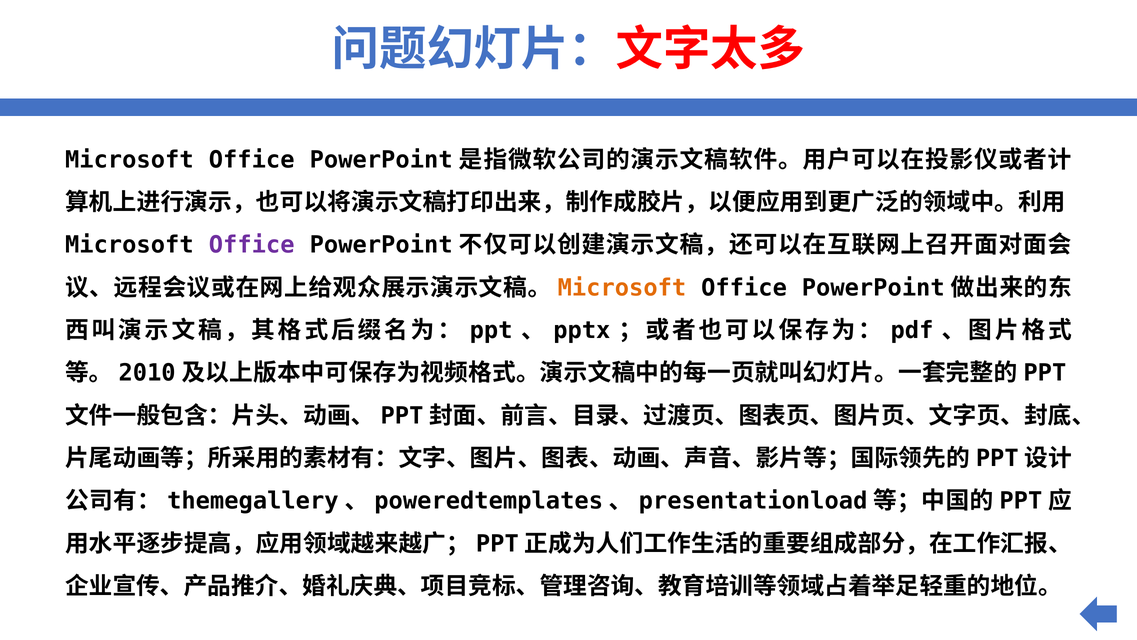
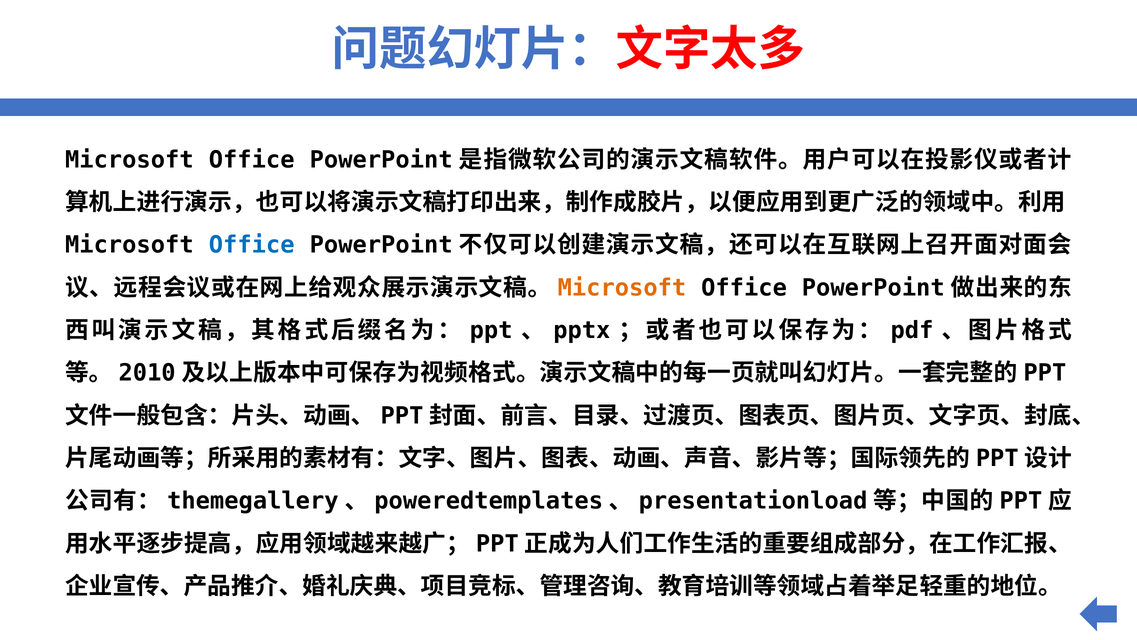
Office at (252, 245) colour: purple -> blue
